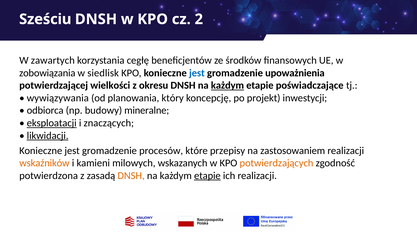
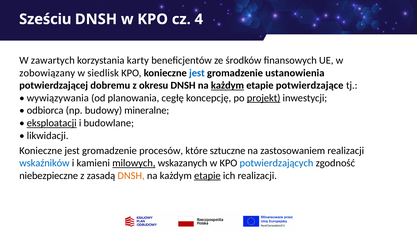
2: 2 -> 4
cegłę: cegłę -> karty
zobowiązania: zobowiązania -> zobowiązany
upoważnienia: upoważnienia -> ustanowienia
wielkości: wielkości -> dobremu
poświadczające: poświadczające -> potwierdzające
który: który -> cegłę
projekt underline: none -> present
znaczących: znaczących -> budowlane
likwidacji underline: present -> none
przepisy: przepisy -> sztuczne
wskaźników colour: orange -> blue
milowych underline: none -> present
potwierdzających colour: orange -> blue
potwierdzona: potwierdzona -> niebezpieczne
